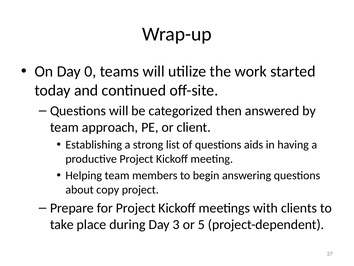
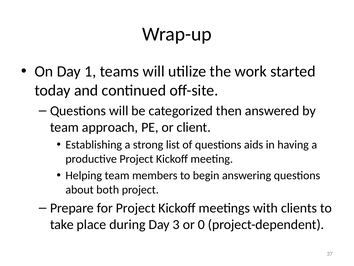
0: 0 -> 1
copy: copy -> both
5: 5 -> 0
